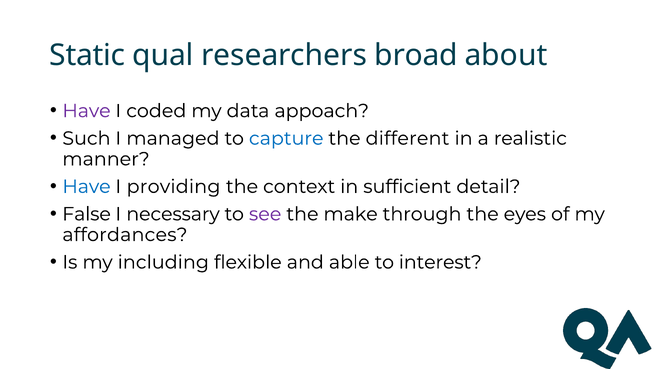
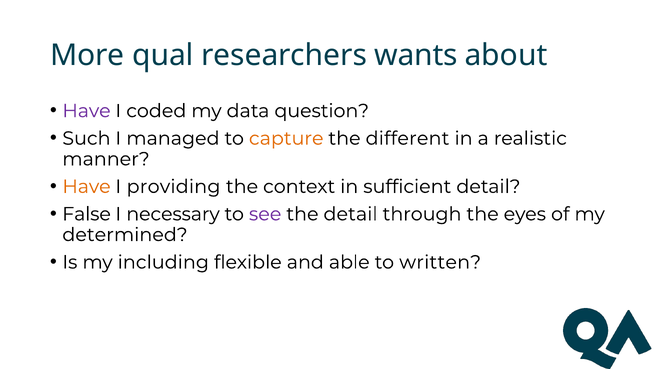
Static: Static -> More
broad: broad -> wants
appoach: appoach -> question
capture colour: blue -> orange
Have at (86, 187) colour: blue -> orange
the make: make -> detail
affordances: affordances -> determined
interest: interest -> written
